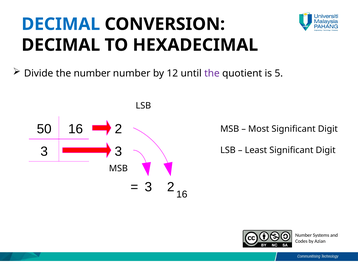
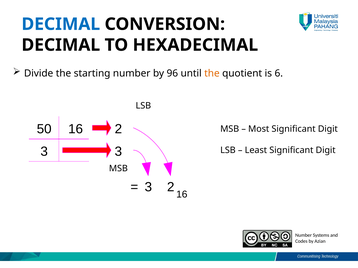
the number: number -> starting
12: 12 -> 96
the at (212, 73) colour: purple -> orange
5: 5 -> 6
